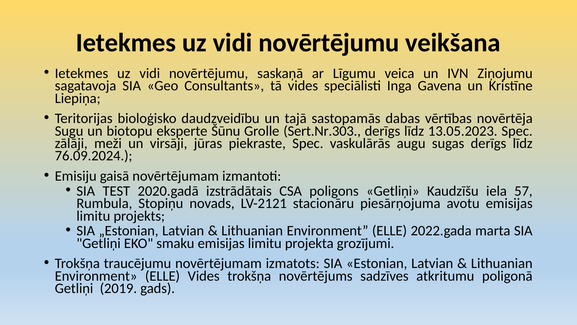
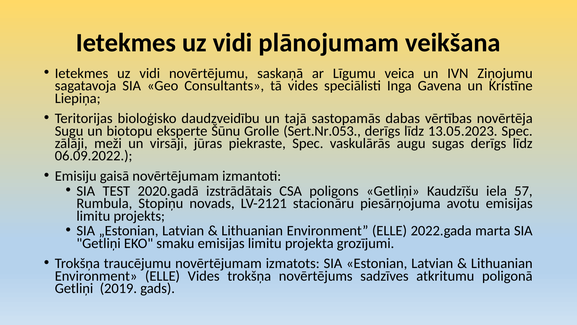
novērtējumu at (329, 43): novērtējumu -> plānojumam
Sert.Nr.303: Sert.Nr.303 -> Sert.Nr.053
76.09.2024: 76.09.2024 -> 06.09.2022
